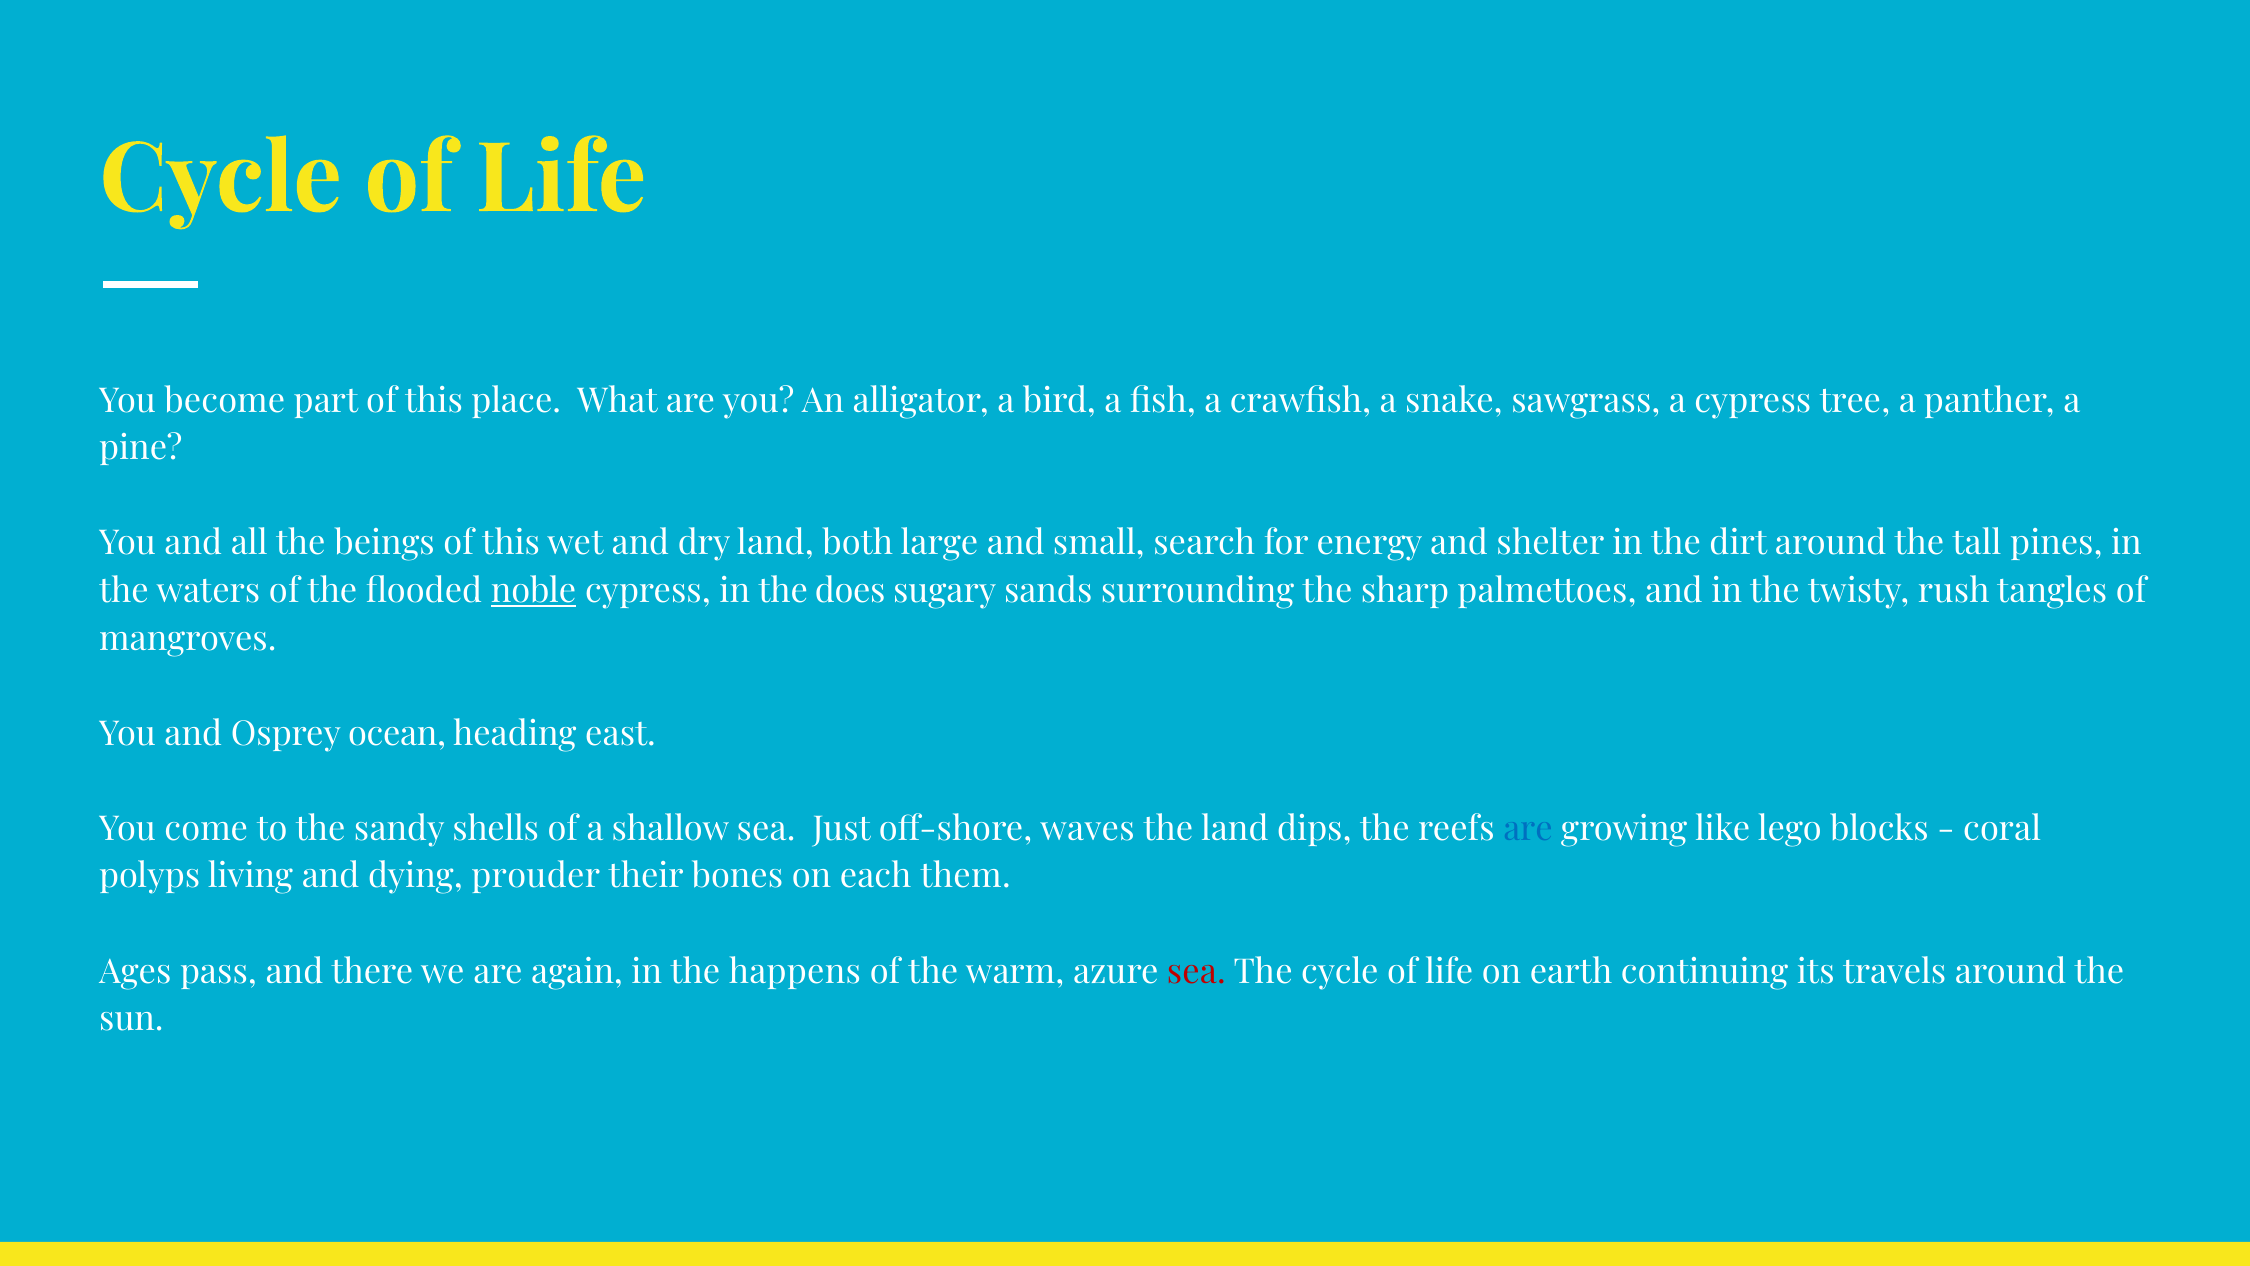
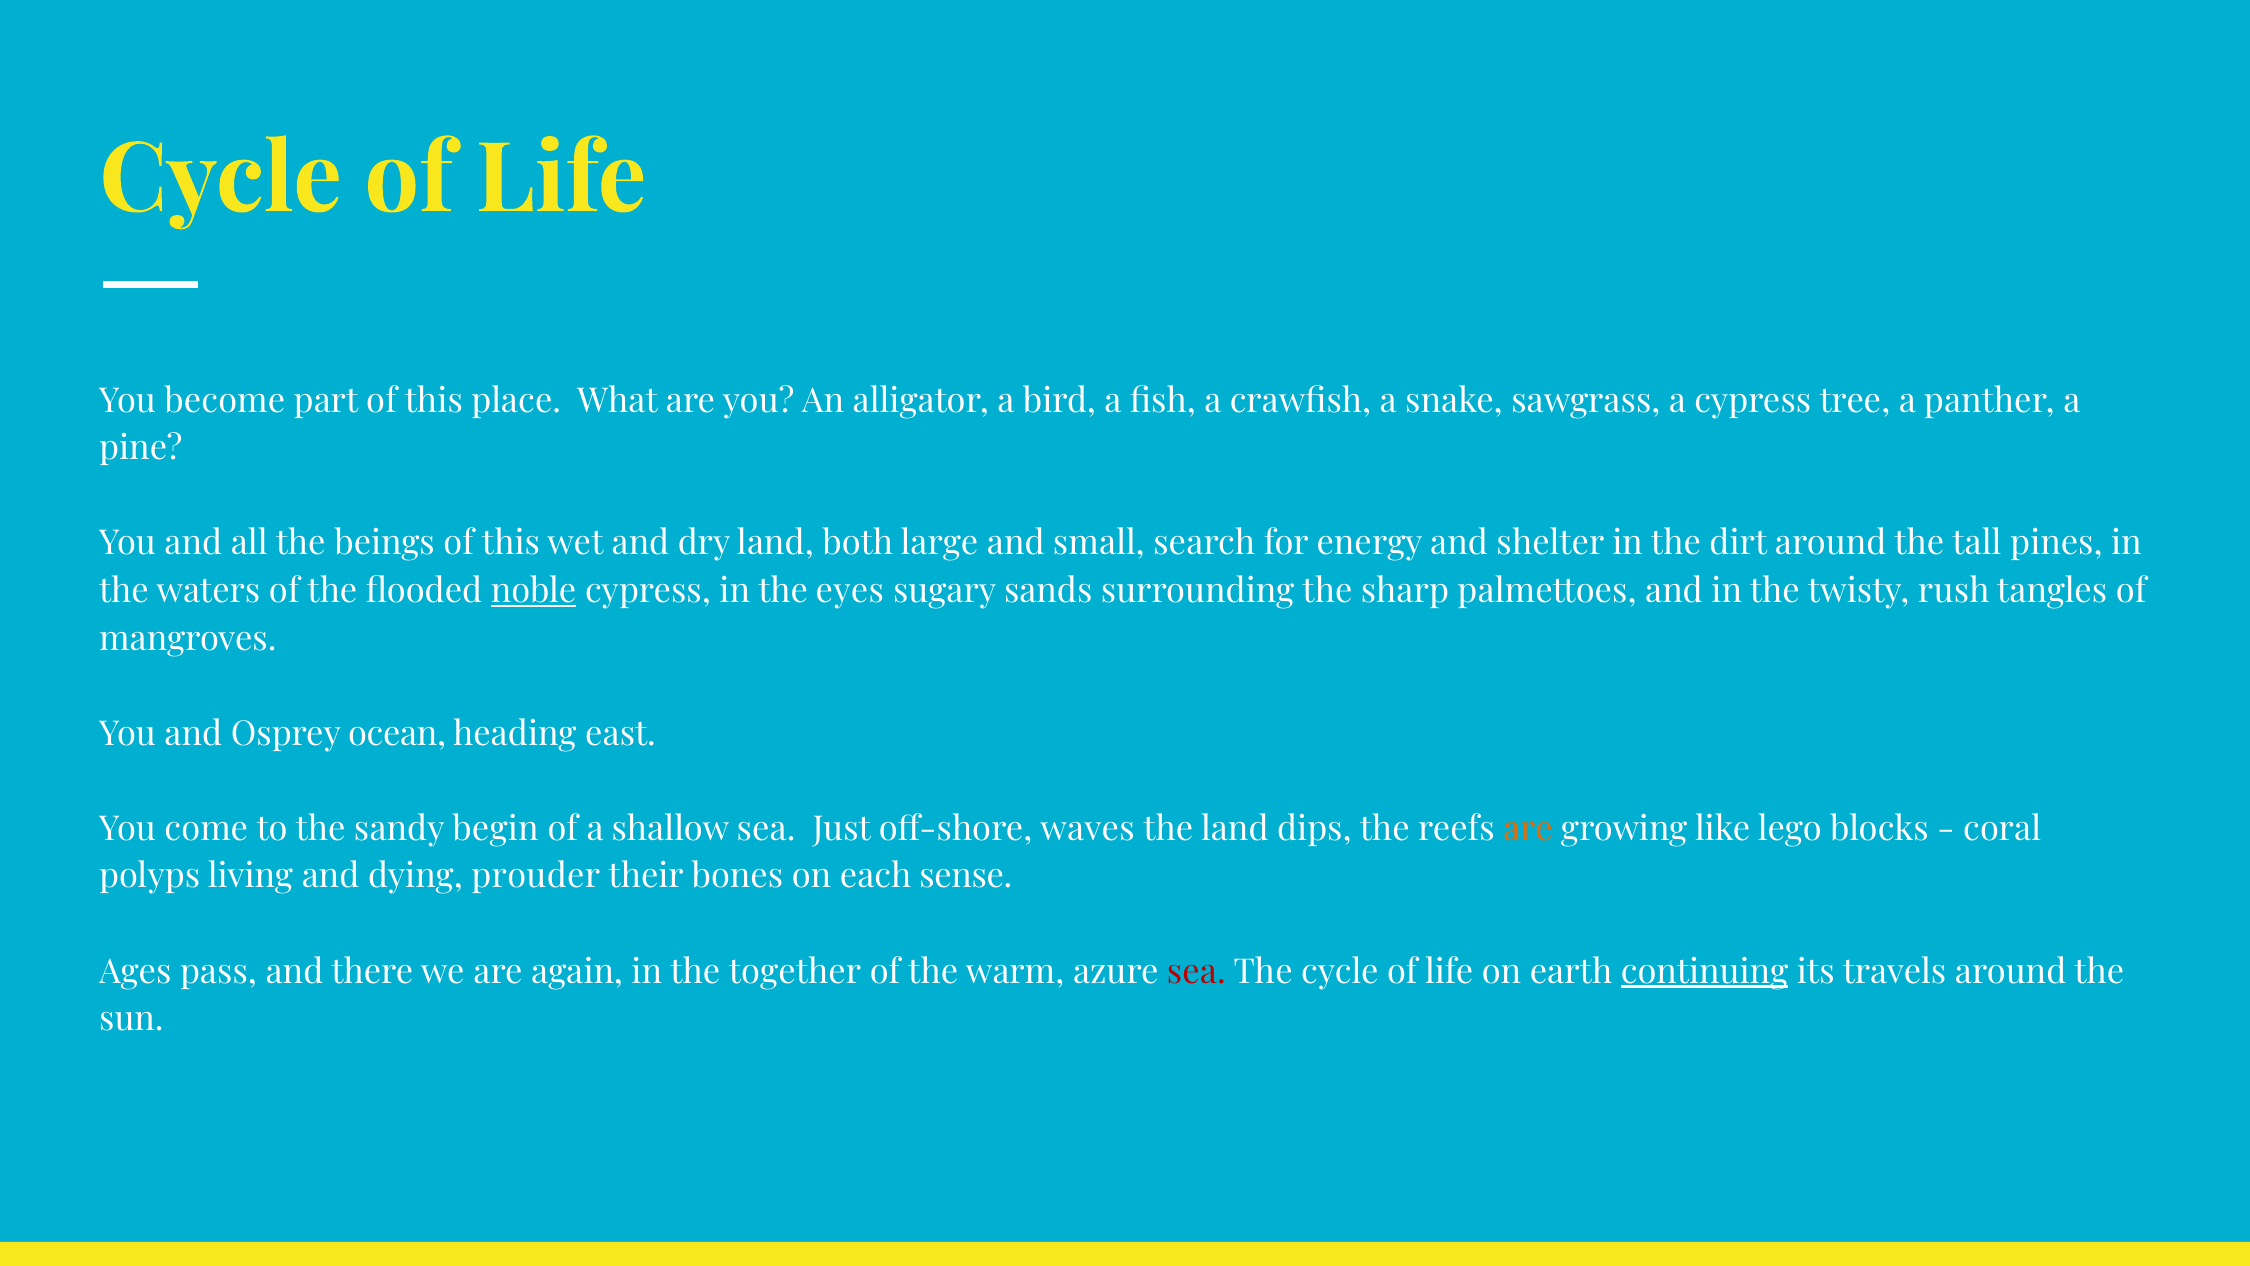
does: does -> eyes
shells: shells -> begin
are at (1528, 829) colour: blue -> orange
them: them -> sense
happens: happens -> together
continuing underline: none -> present
